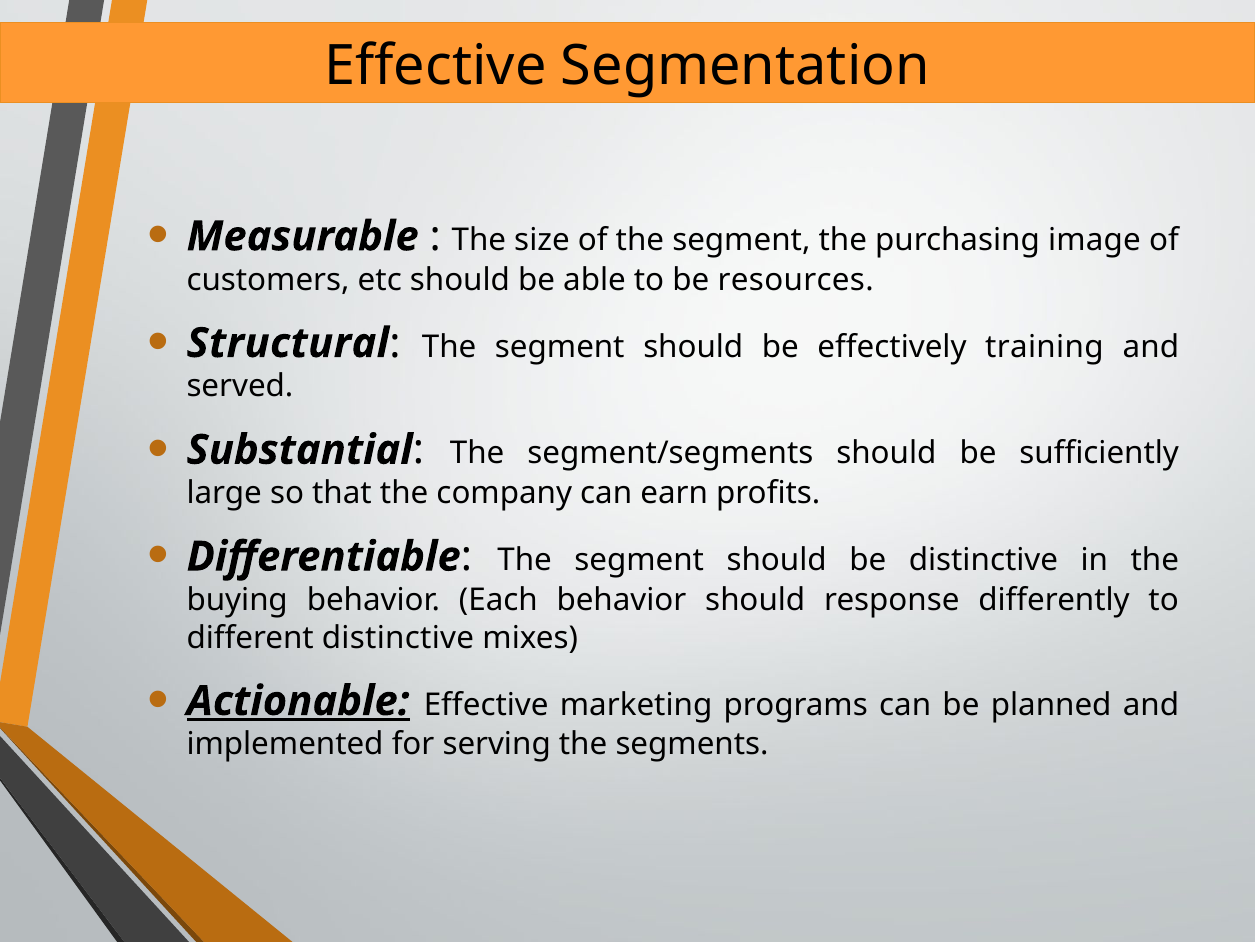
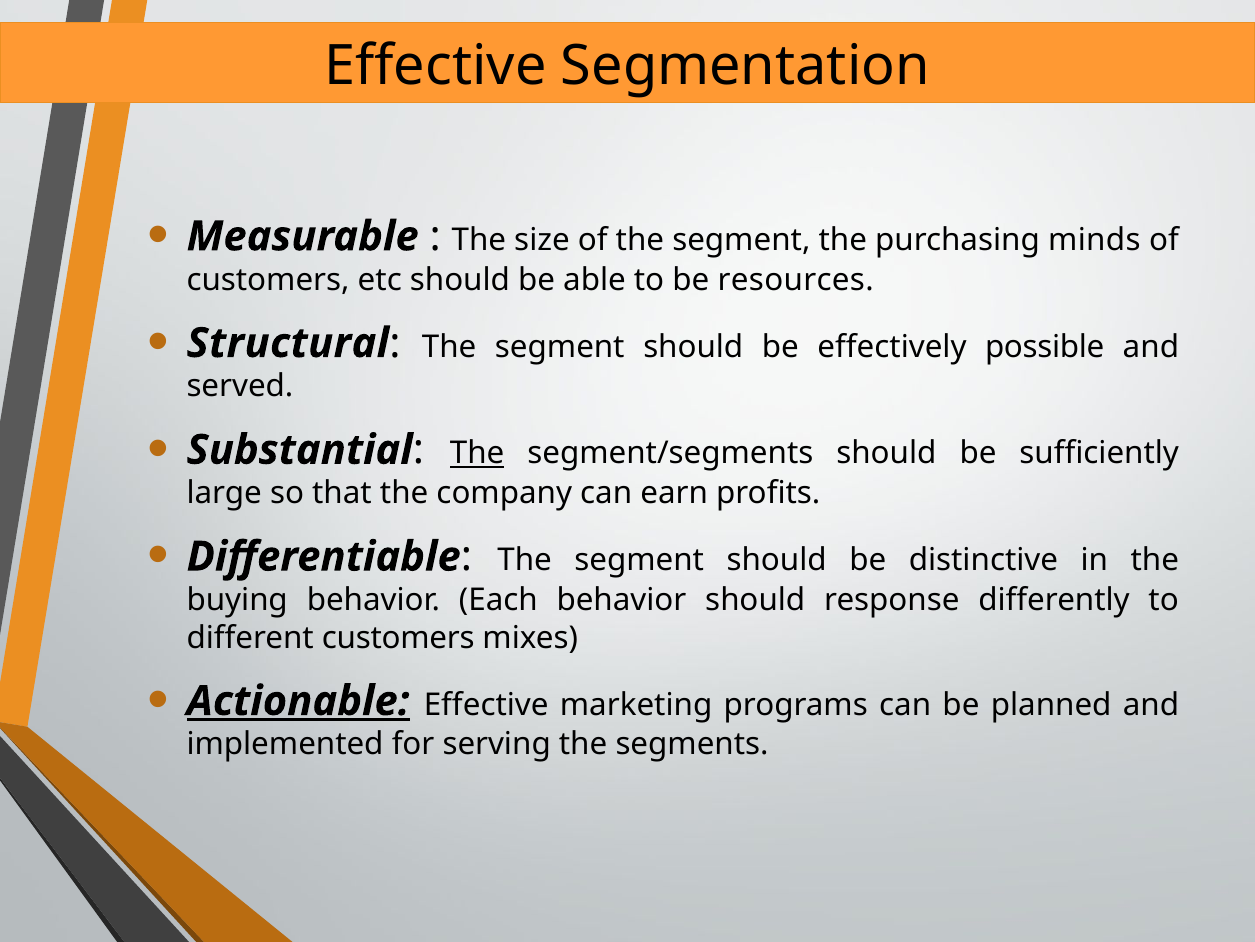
image: image -> minds
training: training -> possible
The at (477, 453) underline: none -> present
different distinctive: distinctive -> customers
